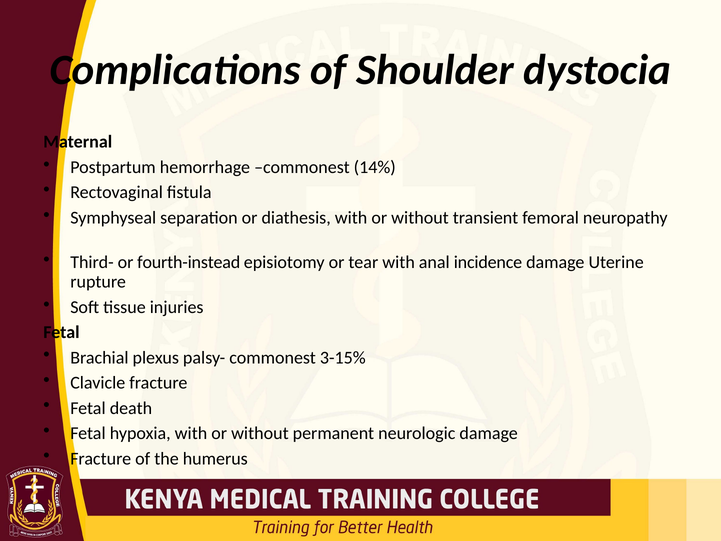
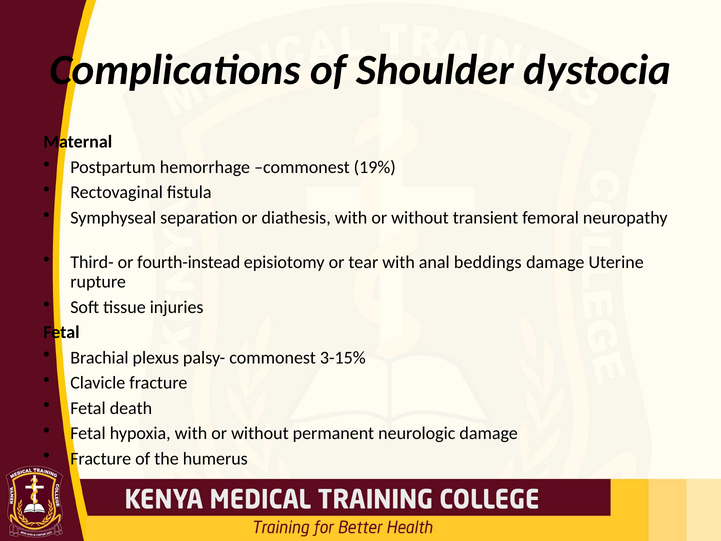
14%: 14% -> 19%
incidence: incidence -> beddings
